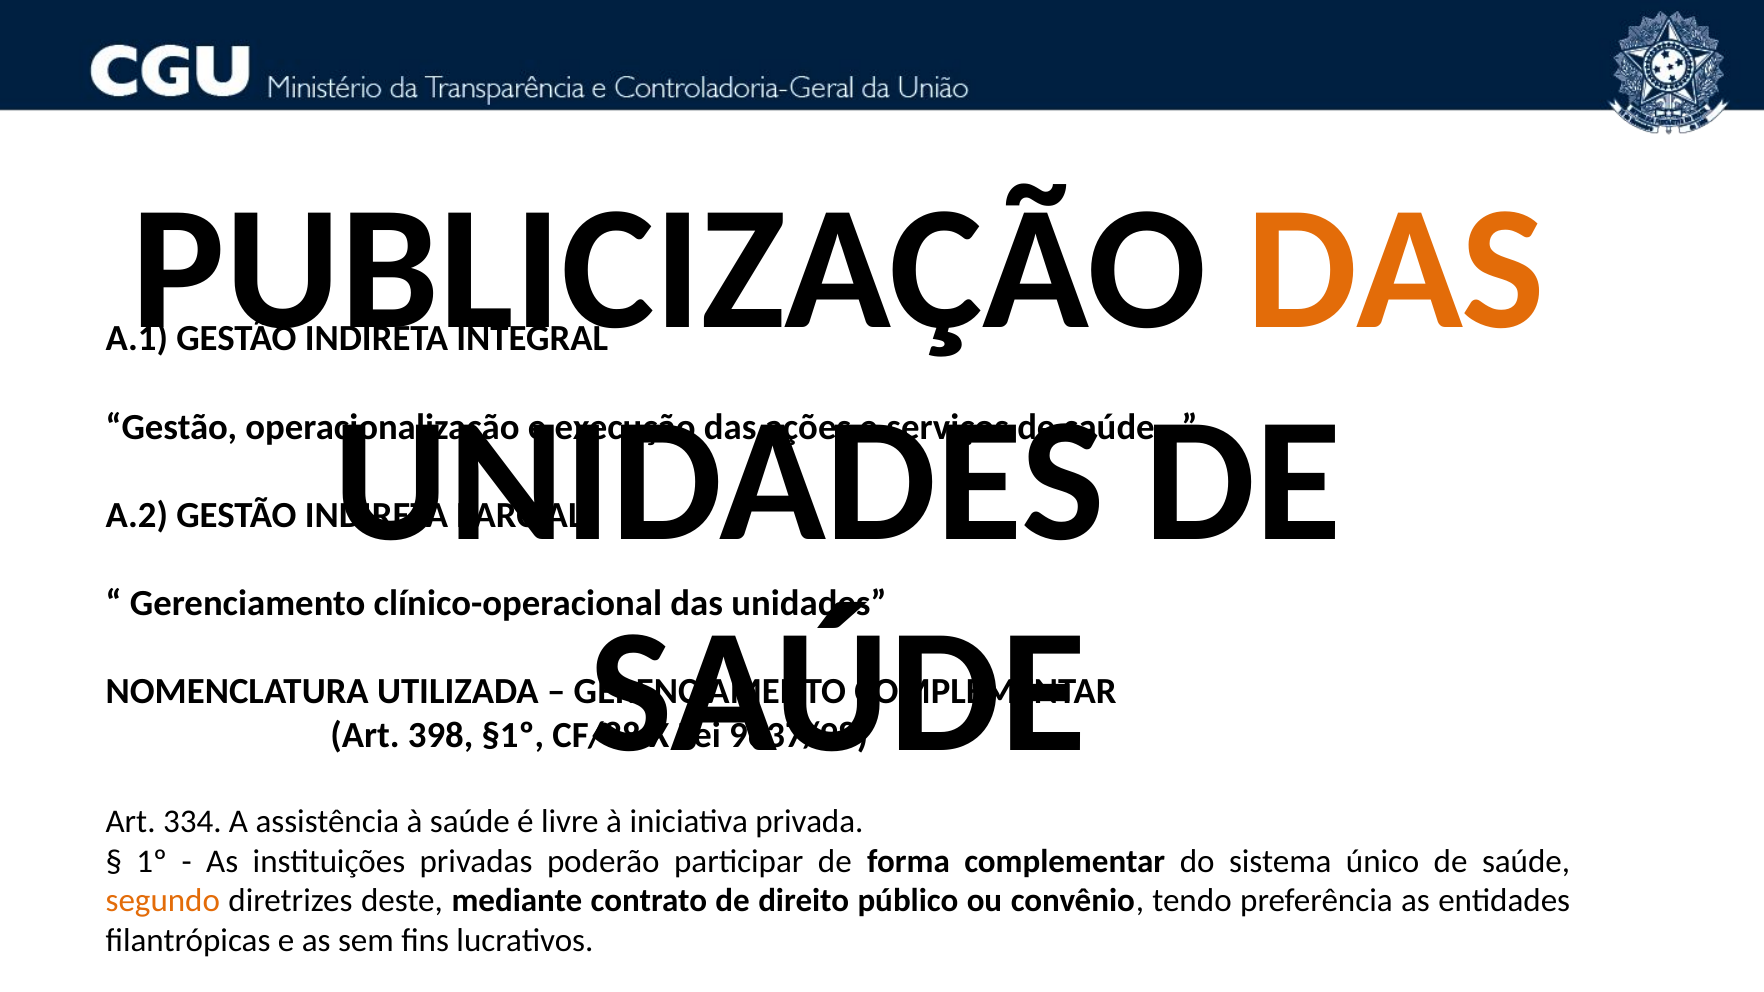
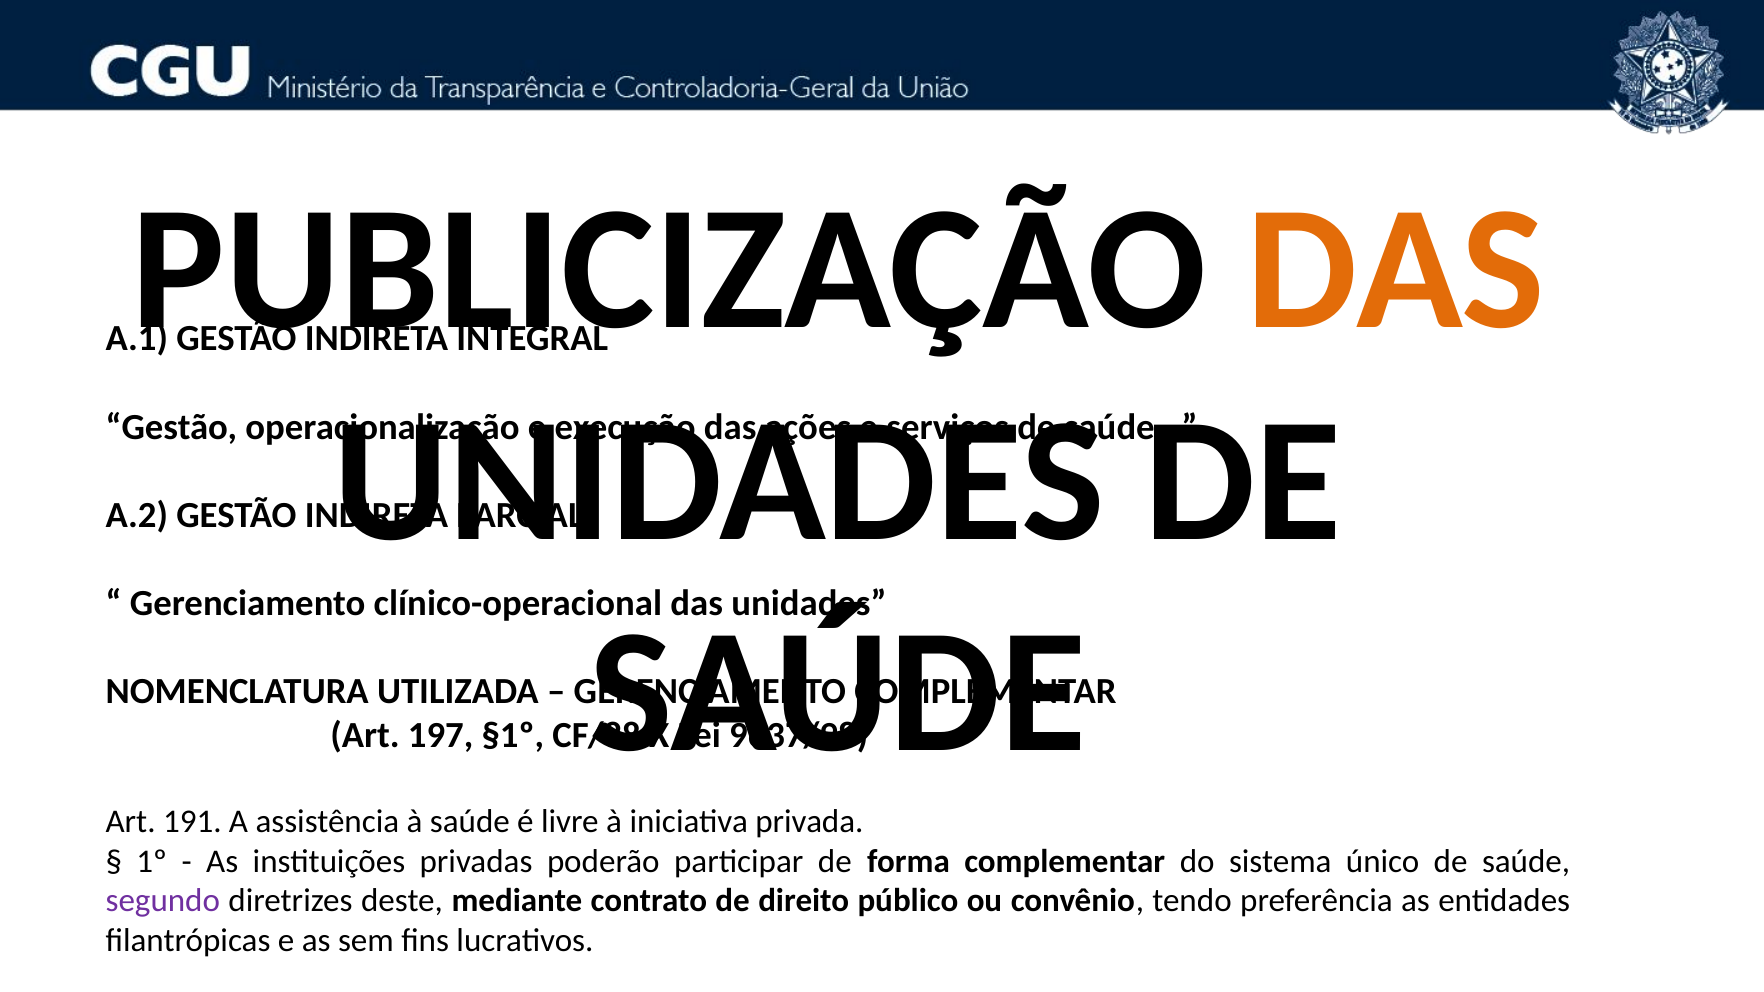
398: 398 -> 197
334: 334 -> 191
segundo colour: orange -> purple
